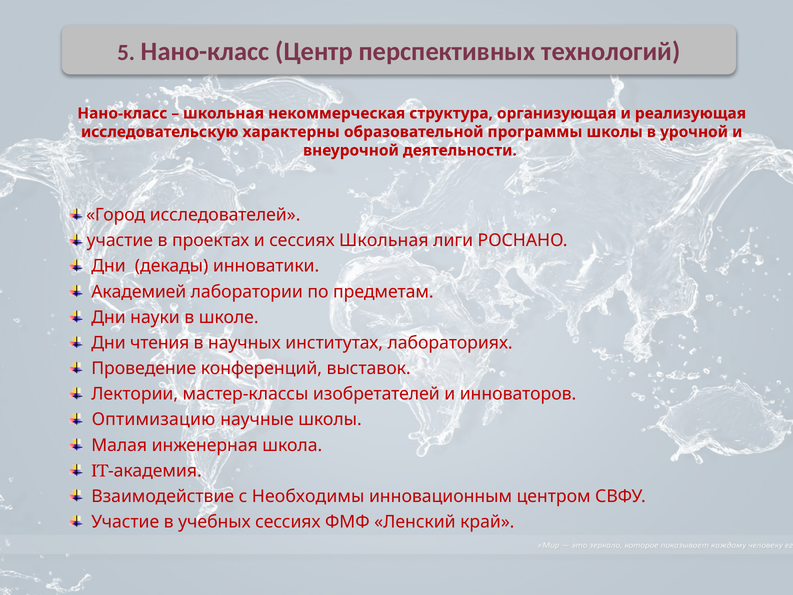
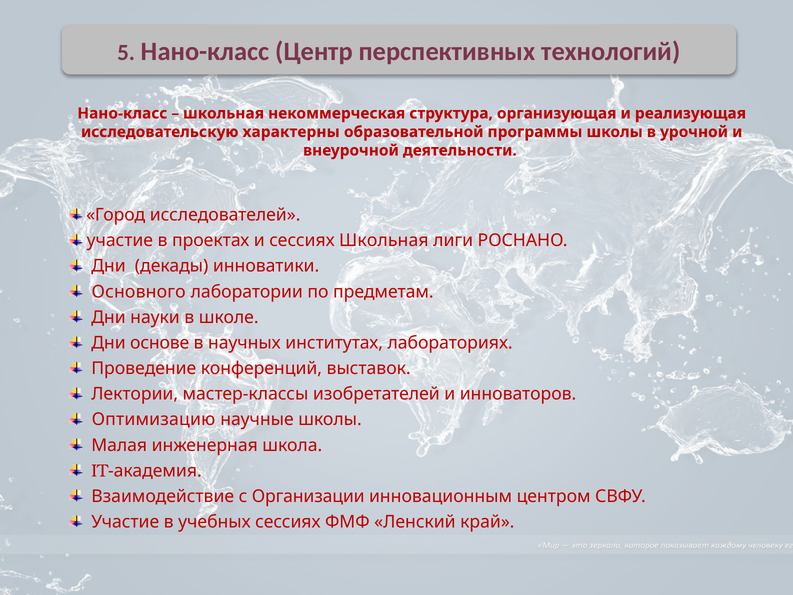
Академией: Академией -> Основного
чтения: чтения -> основе
Необходимы: Необходимы -> Организации
